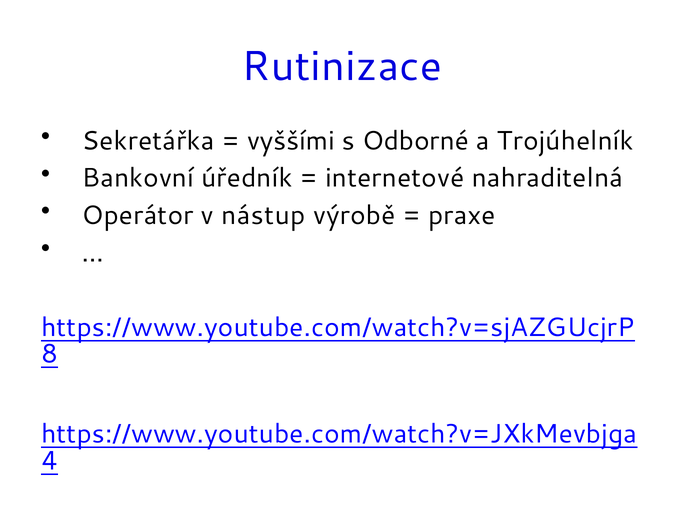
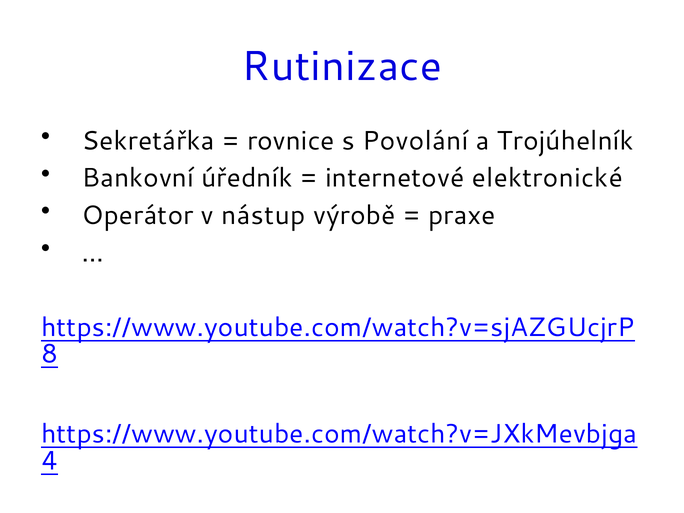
vyššími: vyššími -> rovnice
Odborné: Odborné -> Povolání
nahraditelná: nahraditelná -> elektronické
